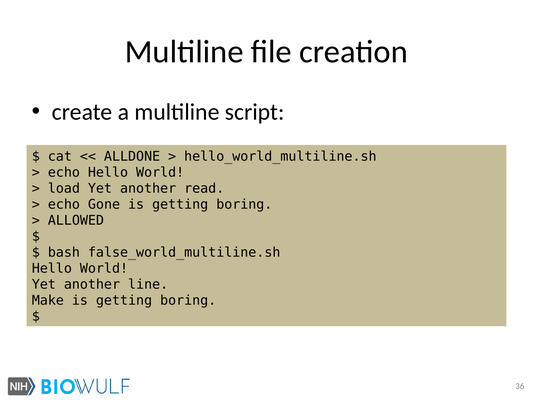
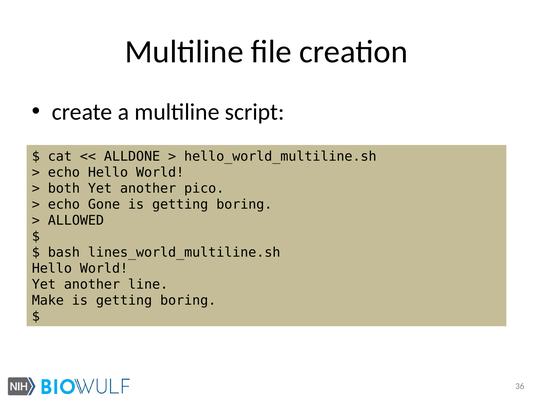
load: load -> both
read: read -> pico
false_world_multiline.sh: false_world_multiline.sh -> lines_world_multiline.sh
